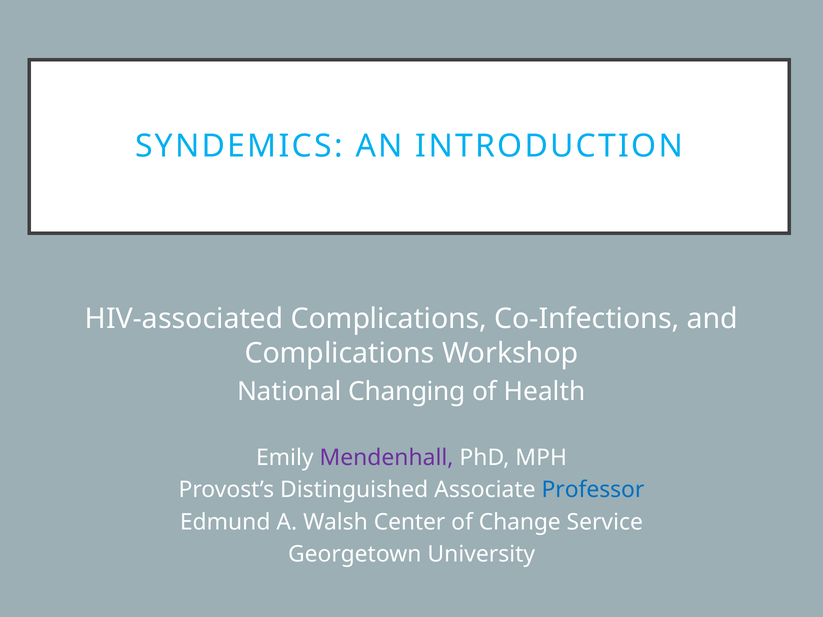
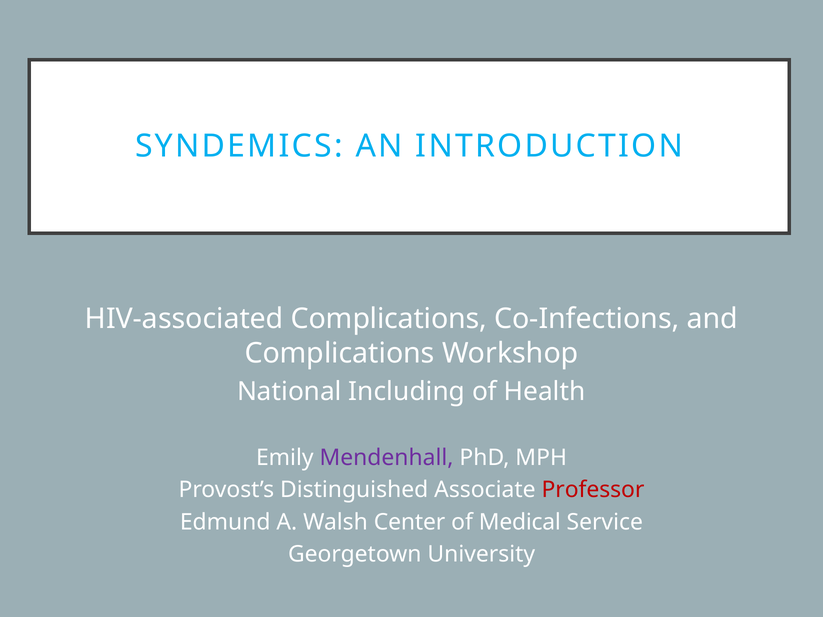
Changing: Changing -> Including
Professor colour: blue -> red
Change: Change -> Medical
